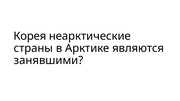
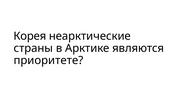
занявшими: занявшими -> приоритете
